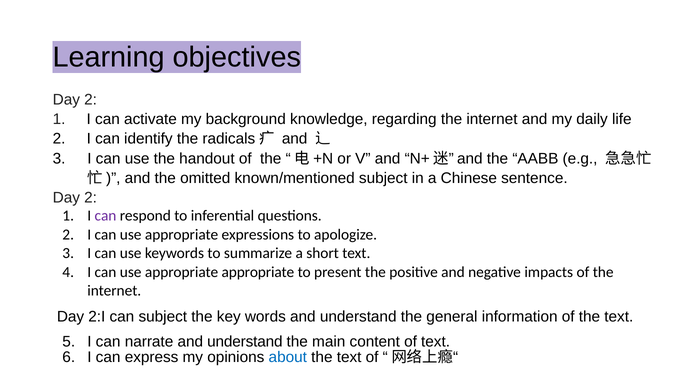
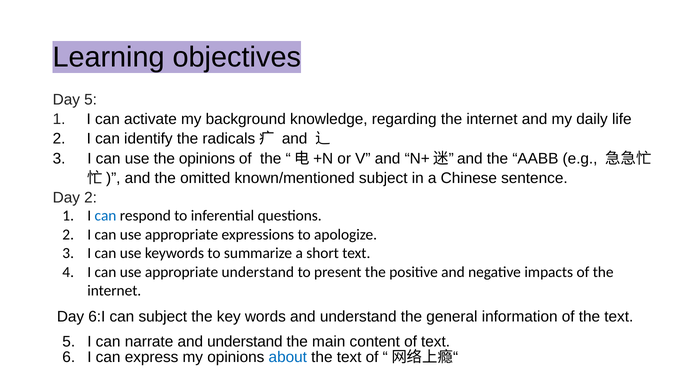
2 at (91, 100): 2 -> 5
the handout: handout -> opinions
can at (106, 216) colour: purple -> blue
appropriate appropriate: appropriate -> understand
2:I: 2:I -> 6:I
